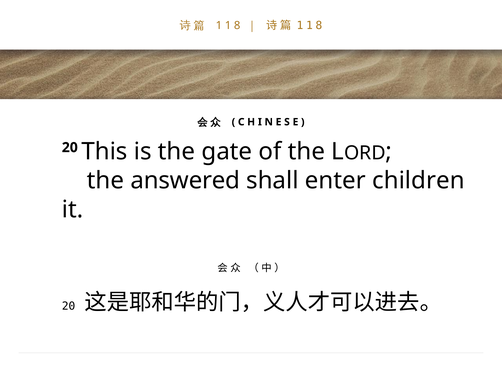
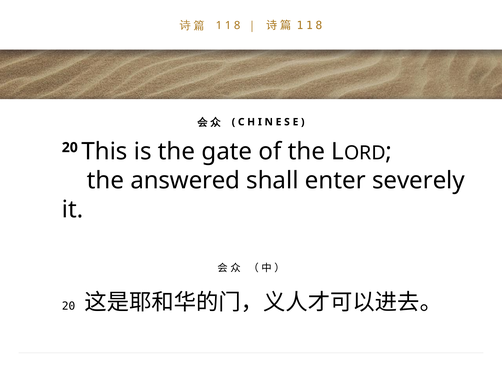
children: children -> severely
